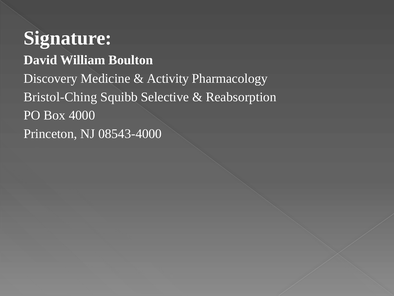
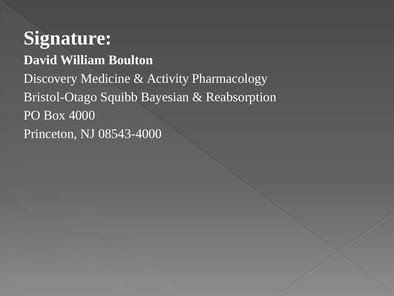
Bristol-Ching: Bristol-Ching -> Bristol-Otago
Selective: Selective -> Bayesian
